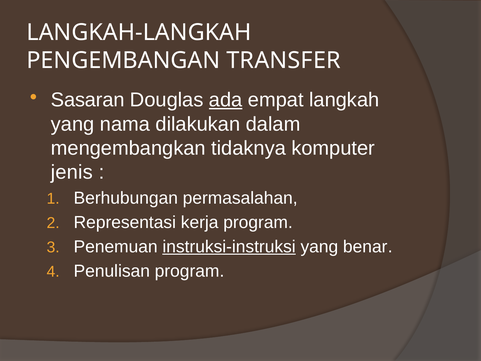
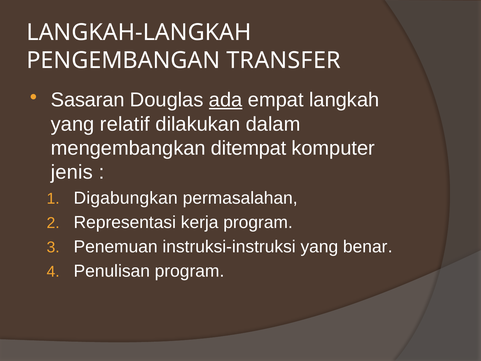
nama: nama -> relatif
tidaknya: tidaknya -> ditempat
Berhubungan: Berhubungan -> Digabungkan
instruksi-instruksi underline: present -> none
